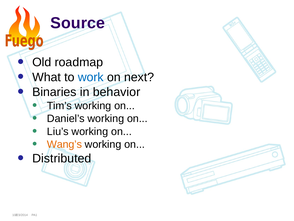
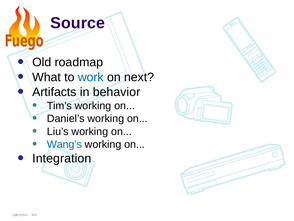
Binaries: Binaries -> Artifacts
Wang’s colour: orange -> blue
Distributed: Distributed -> Integration
